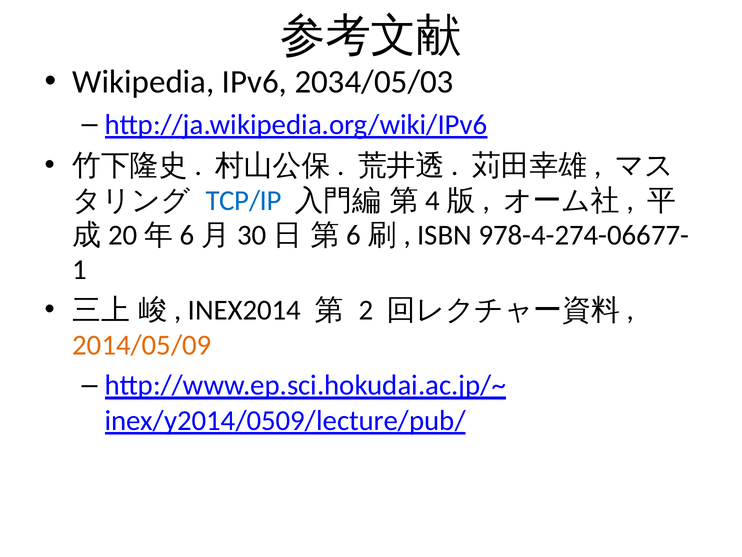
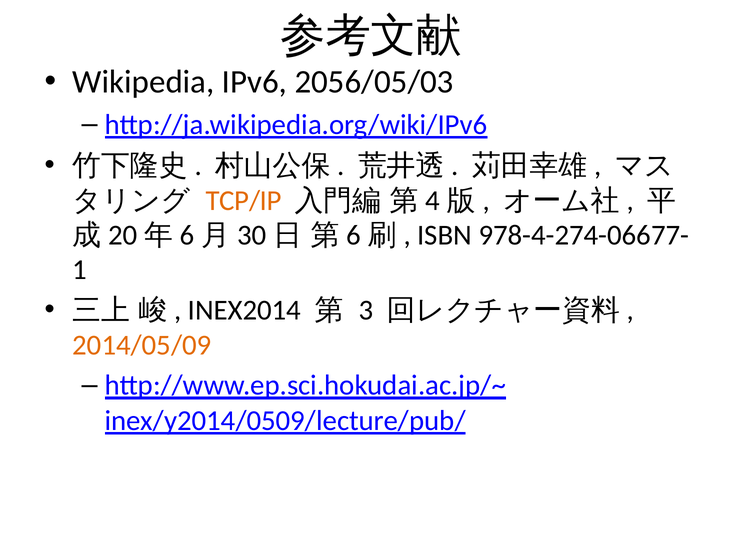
2034/05/03: 2034/05/03 -> 2056/05/03
TCP/IP colour: blue -> orange
2: 2 -> 3
